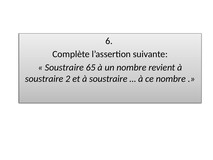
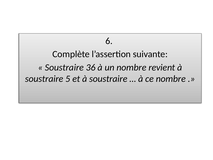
65: 65 -> 36
2: 2 -> 5
